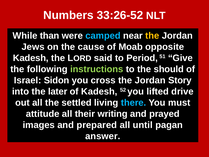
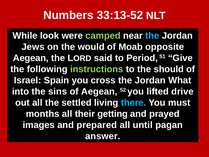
33:26-52: 33:26-52 -> 33:13-52
than: than -> look
camped colour: light blue -> light green
the at (152, 36) colour: yellow -> light blue
cause: cause -> would
Kadesh at (31, 58): Kadesh -> Aegean
Sidon: Sidon -> Spain
Story: Story -> What
later: later -> sins
of Kadesh: Kadesh -> Aegean
attitude: attitude -> months
writing: writing -> getting
